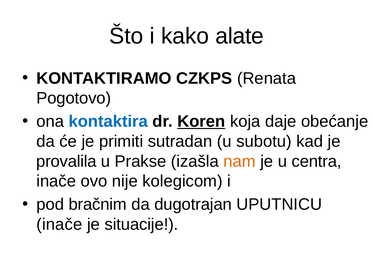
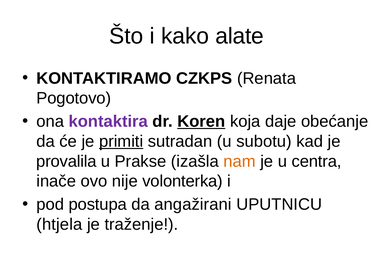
kontaktira colour: blue -> purple
primiti underline: none -> present
kolegicom: kolegicom -> volonterka
bračnim: bračnim -> postupa
dugotrajan: dugotrajan -> angažirani
inače at (59, 224): inače -> htjela
situacije: situacije -> traženje
